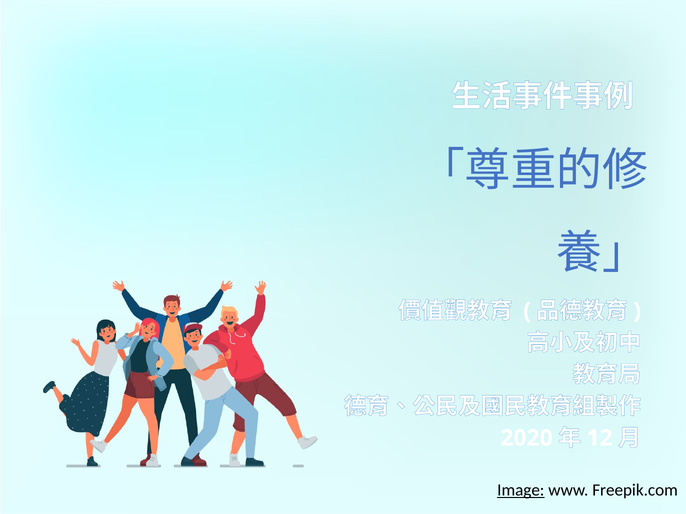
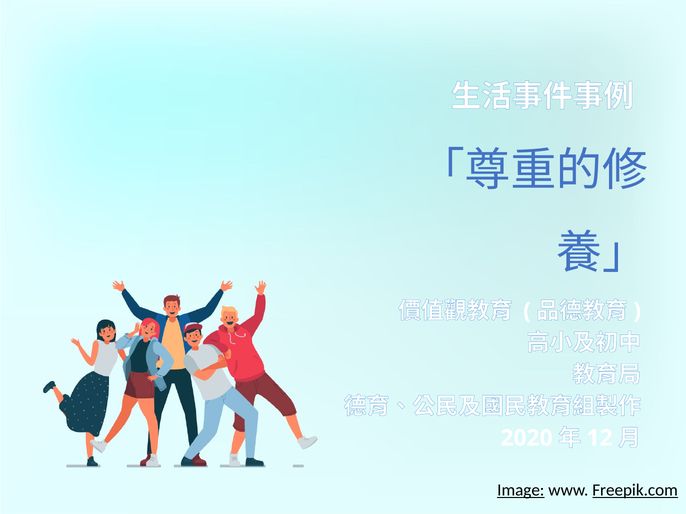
Freepik.com underline: none -> present
